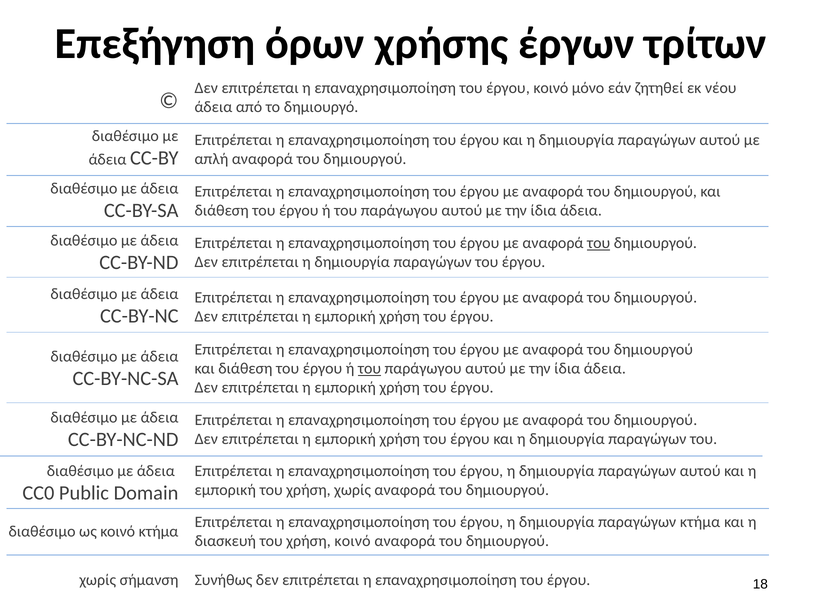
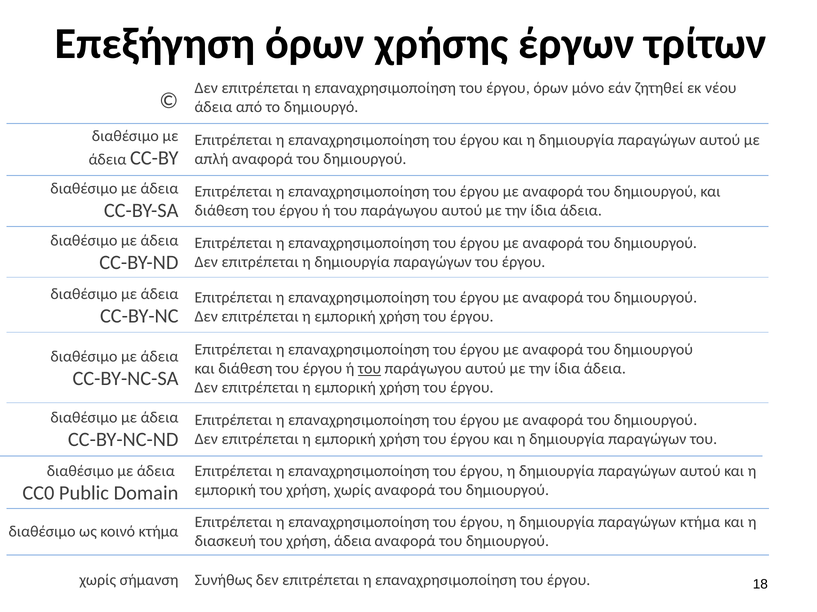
έργου κοινό: κοινό -> όρων
του at (599, 243) underline: present -> none
χρήση κοινό: κοινό -> άδεια
